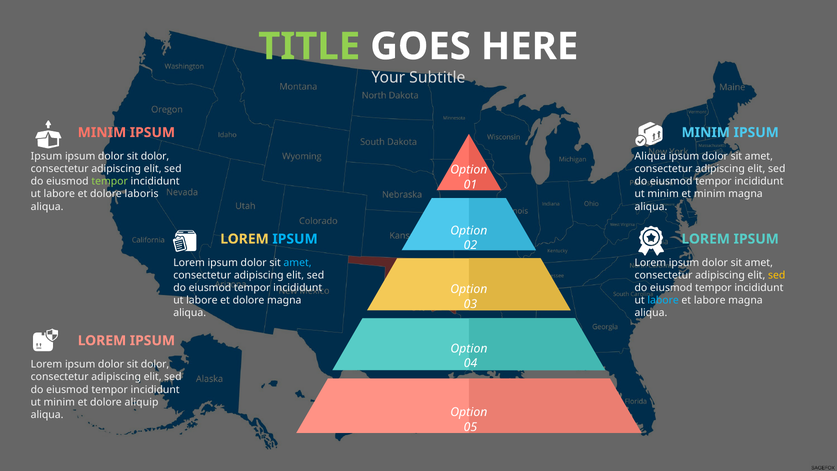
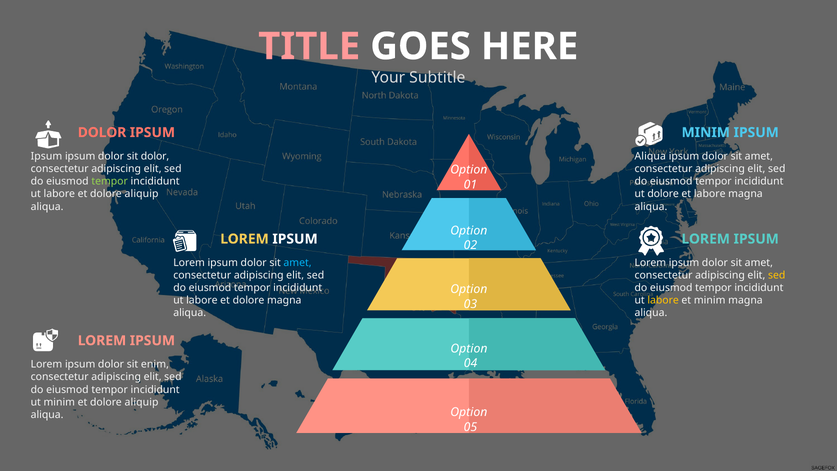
TITLE colour: light green -> pink
MINIM at (102, 132): MINIM -> DOLOR
labore et dolore laboris: laboris -> aliquip
minim at (663, 194): minim -> dolore
et minim: minim -> labore
IPSUM at (295, 239) colour: light blue -> white
labore at (663, 300) colour: light blue -> yellow
et labore: labore -> minim
dolor at (155, 364): dolor -> enim
